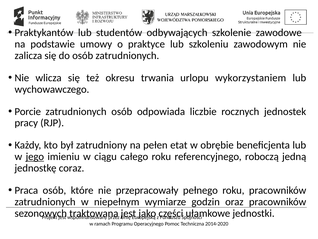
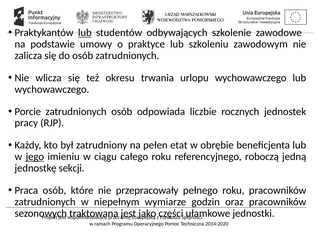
lub at (85, 33) underline: none -> present
urlopu wykorzystaniem: wykorzystaniem -> wychowawczego
coraz: coraz -> sekcji
